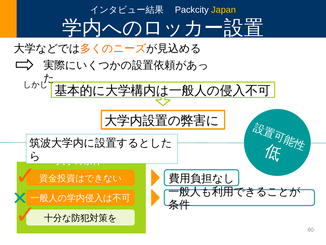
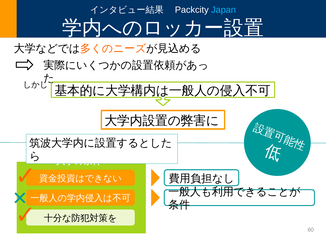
Japan colour: yellow -> light blue
